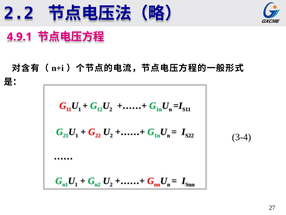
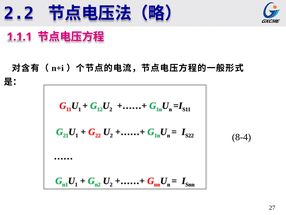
4.9.1: 4.9.1 -> 1.1.1
3-4: 3-4 -> 8-4
